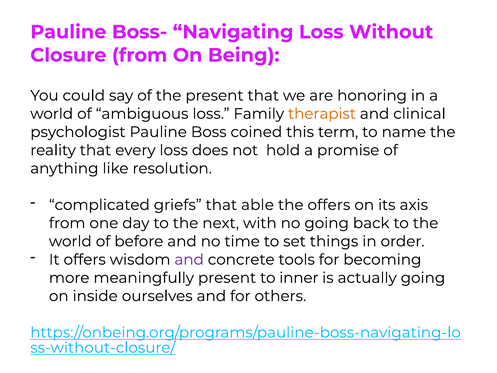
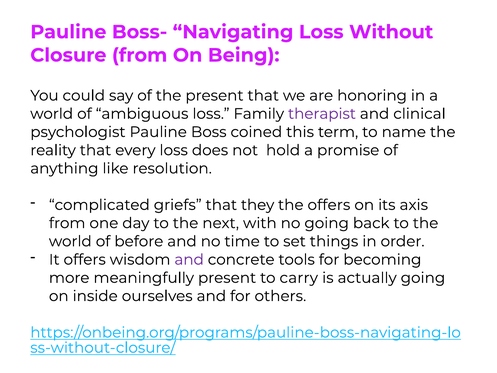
therapist colour: orange -> purple
able: able -> they
inner: inner -> carry
